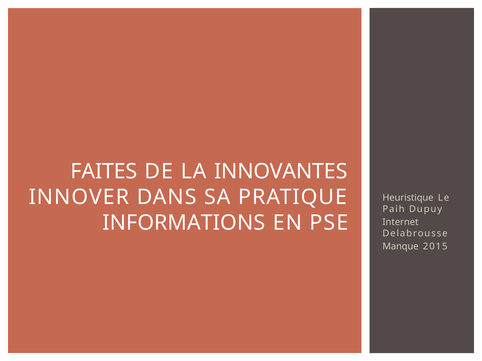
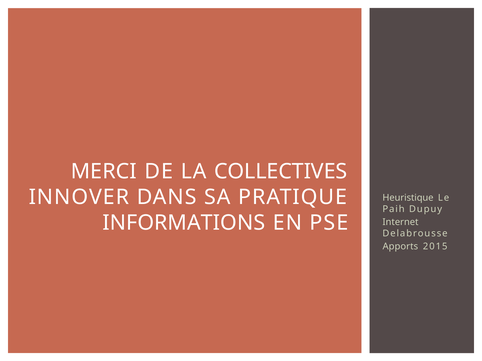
FAITES: FAITES -> MERCI
INNOVANTES: INNOVANTES -> COLLECTIVES
Manque: Manque -> Apports
